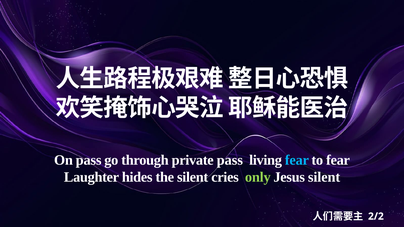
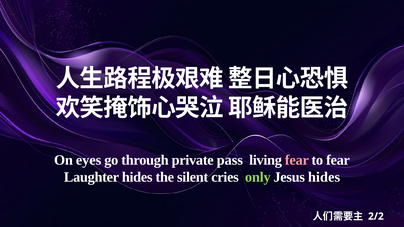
On pass: pass -> eyes
fear at (297, 160) colour: light blue -> pink
Jesus silent: silent -> hides
